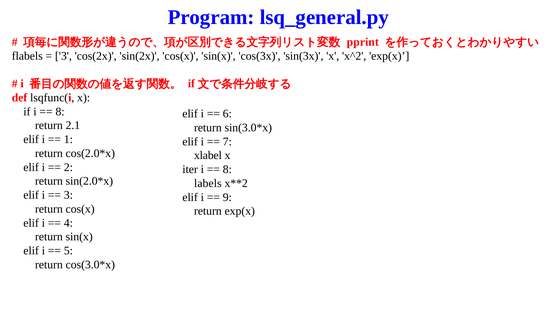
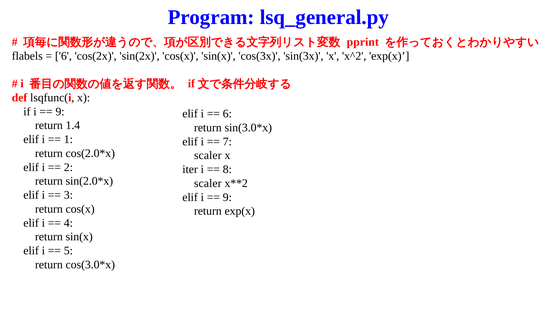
3 at (63, 56): 3 -> 6
8 at (60, 112): 8 -> 9
2.1: 2.1 -> 1.4
xlabel at (208, 156): xlabel -> scaler
labels at (208, 183): labels -> scaler
